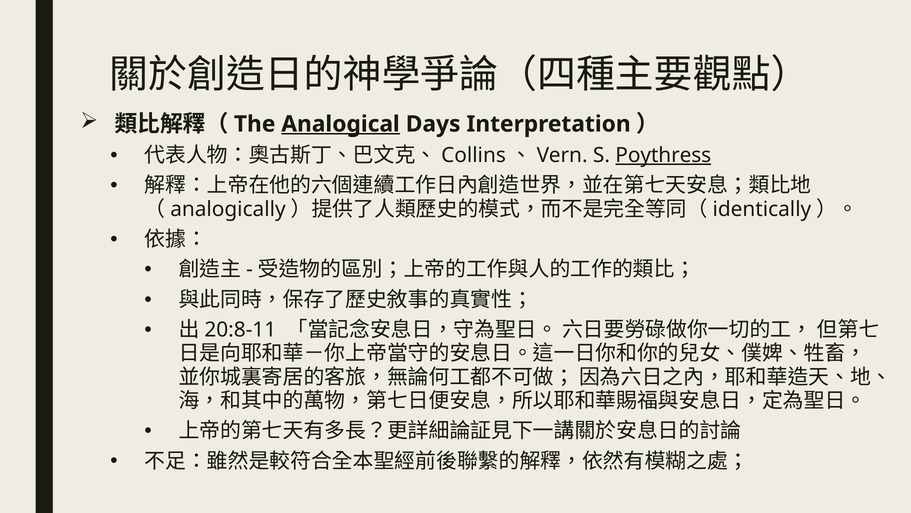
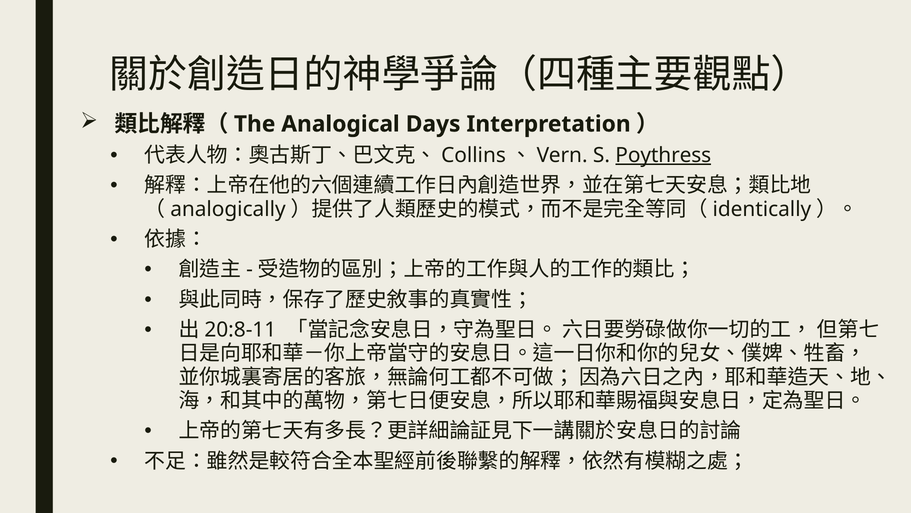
Analogical underline: present -> none
